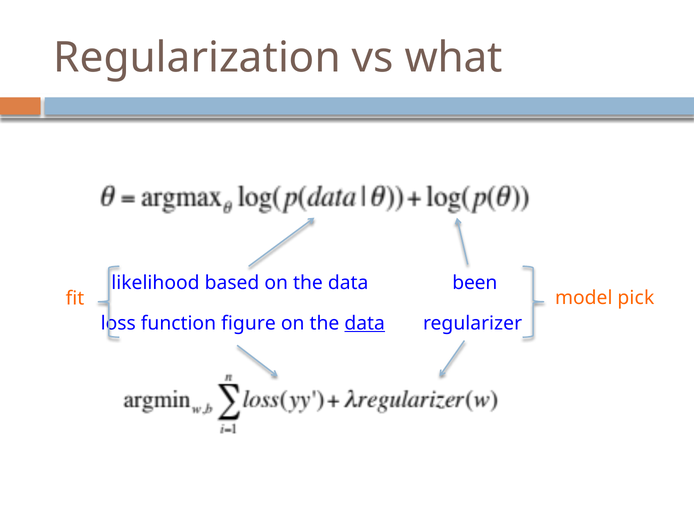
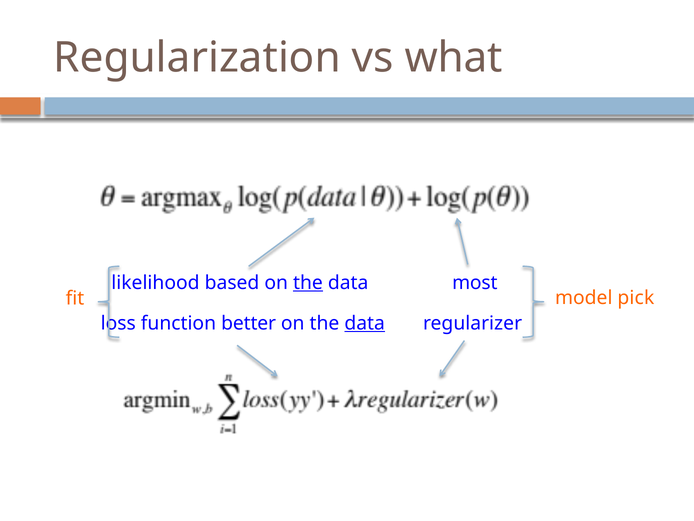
the at (308, 282) underline: none -> present
been: been -> most
figure: figure -> better
